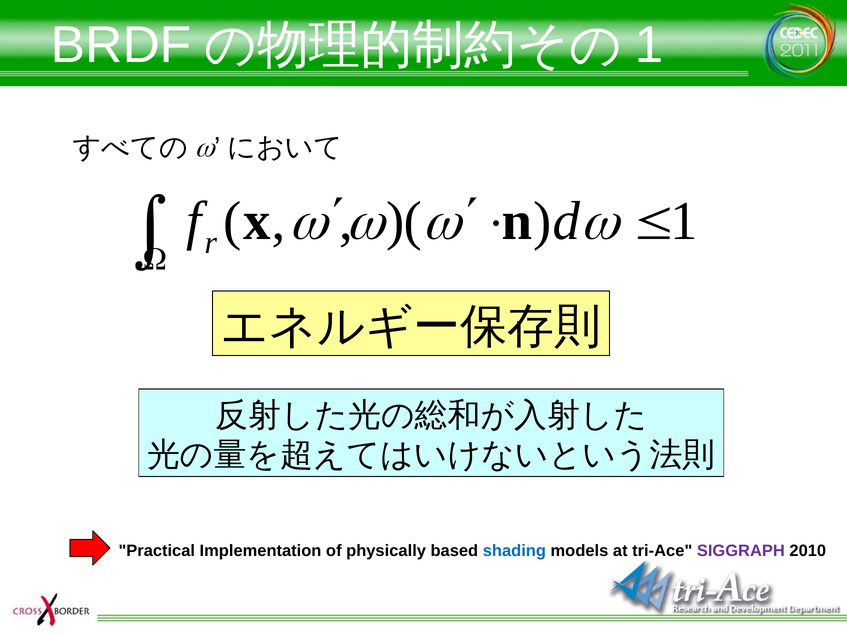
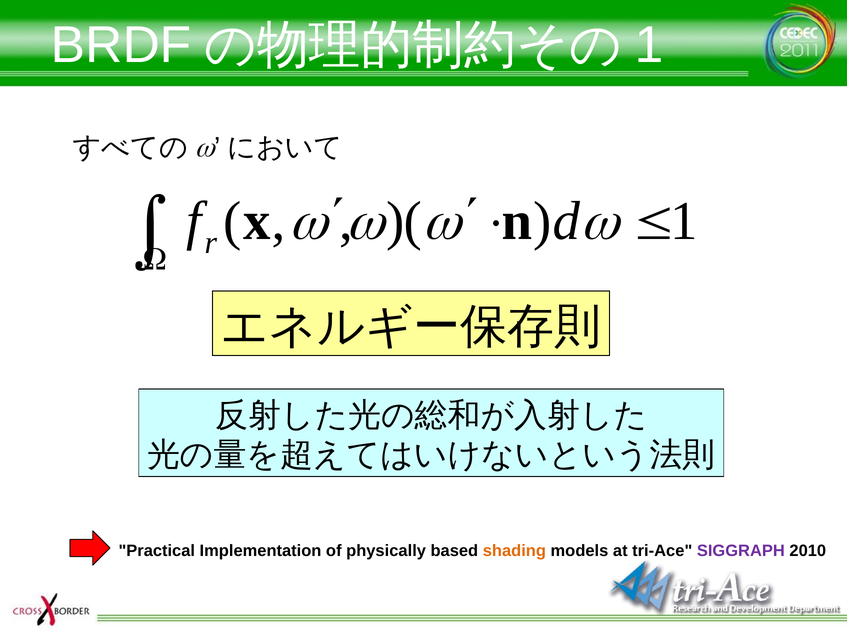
shading colour: blue -> orange
